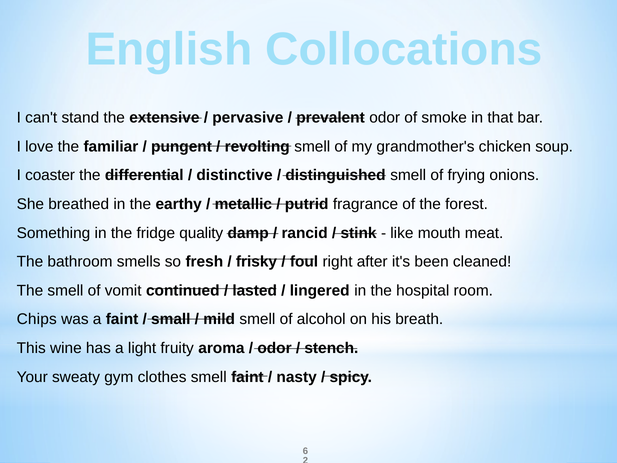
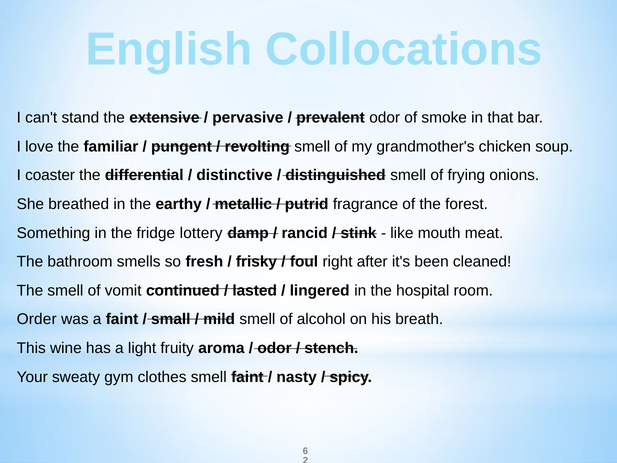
quality: quality -> lottery
Chips: Chips -> Order
